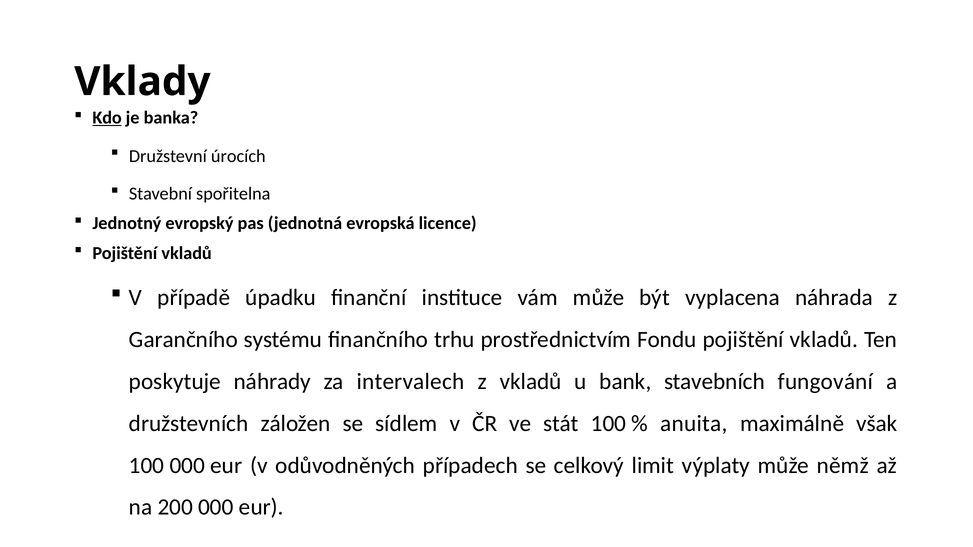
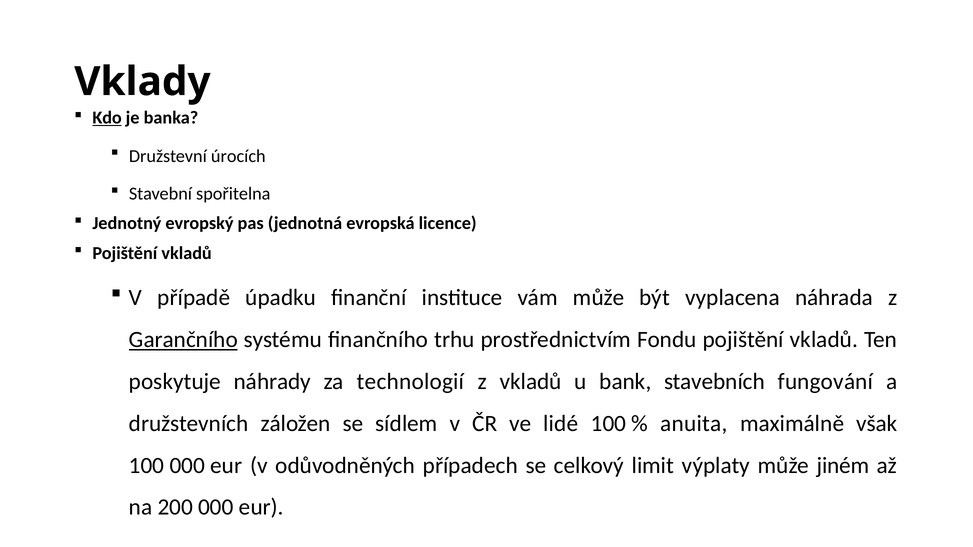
Garančního underline: none -> present
intervalech: intervalech -> technologií
stát: stát -> lidé
němž: němž -> jiném
